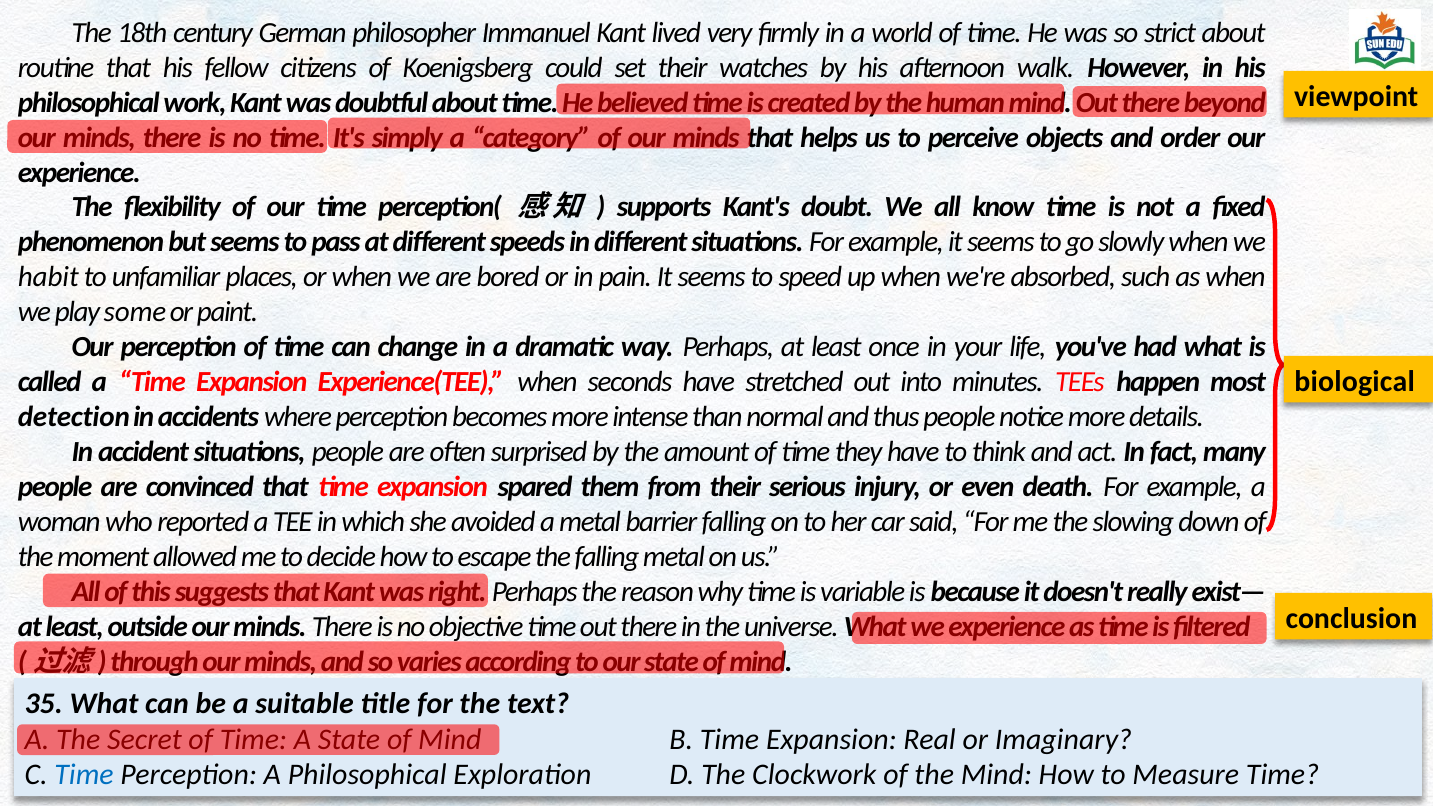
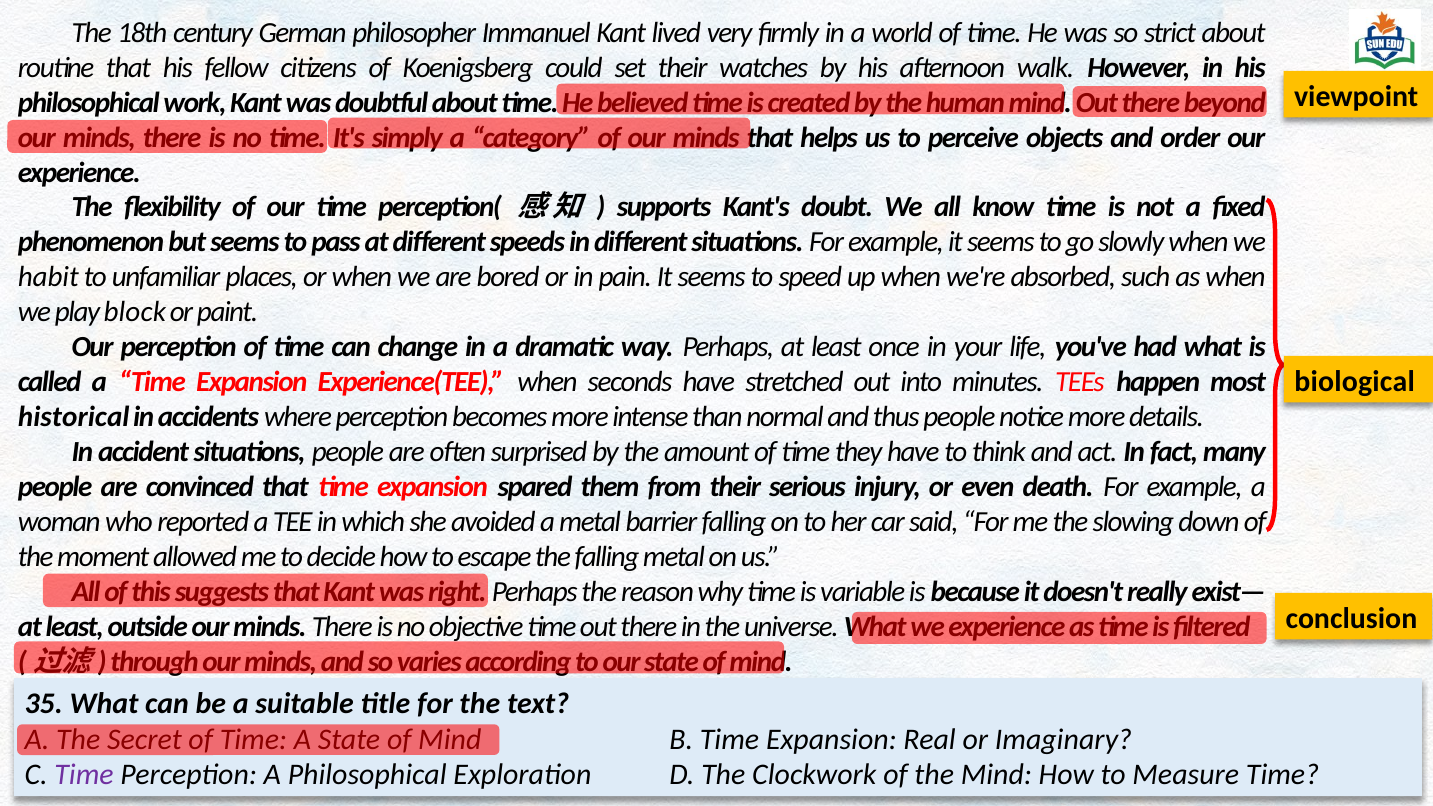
some: some -> block
detection: detection -> historical
Time at (84, 775) colour: blue -> purple
